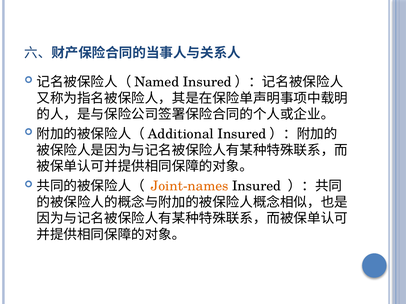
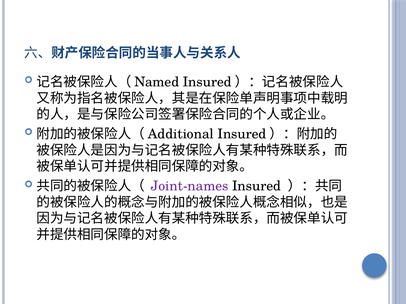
Joint-names colour: orange -> purple
